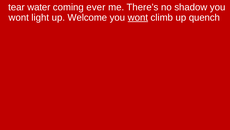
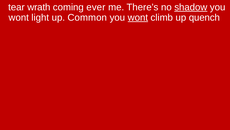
water: water -> wrath
shadow underline: none -> present
Welcome: Welcome -> Common
